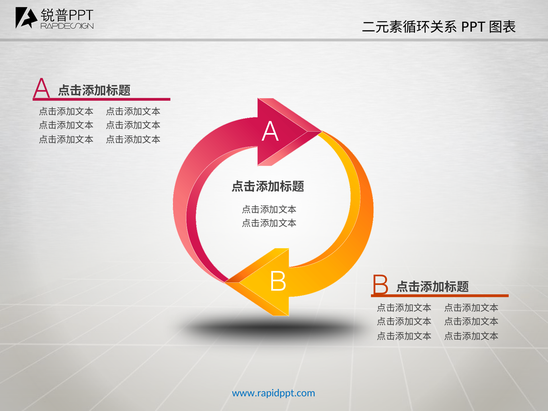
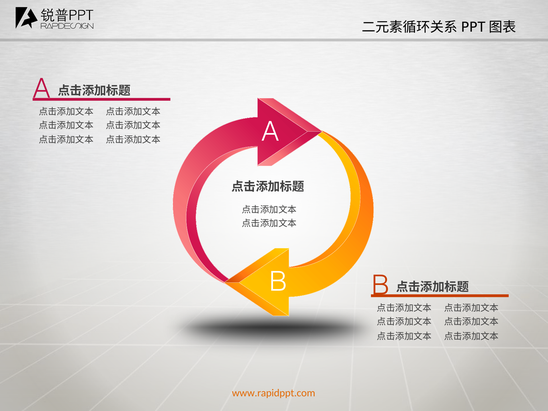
www.rapidppt.com colour: blue -> orange
